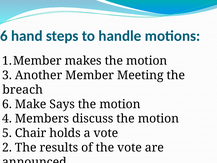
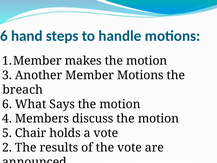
Member Meeting: Meeting -> Motions
Make: Make -> What
